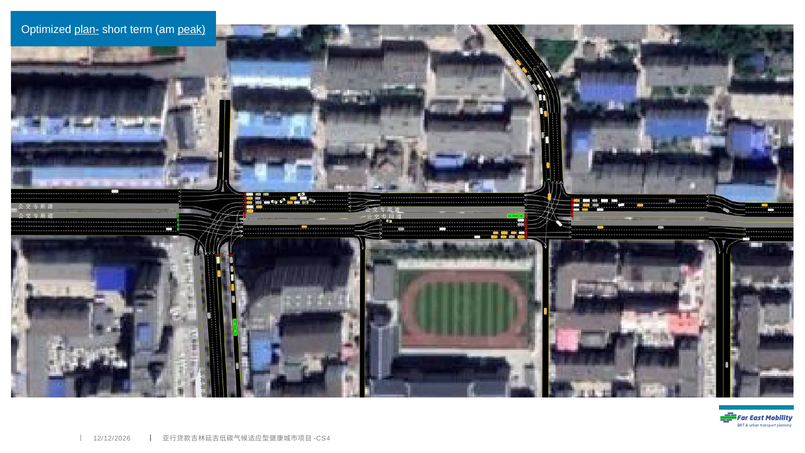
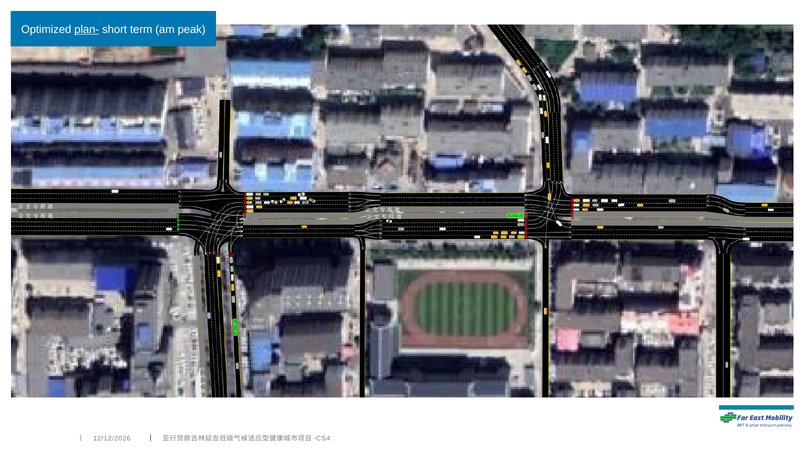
peak underline: present -> none
